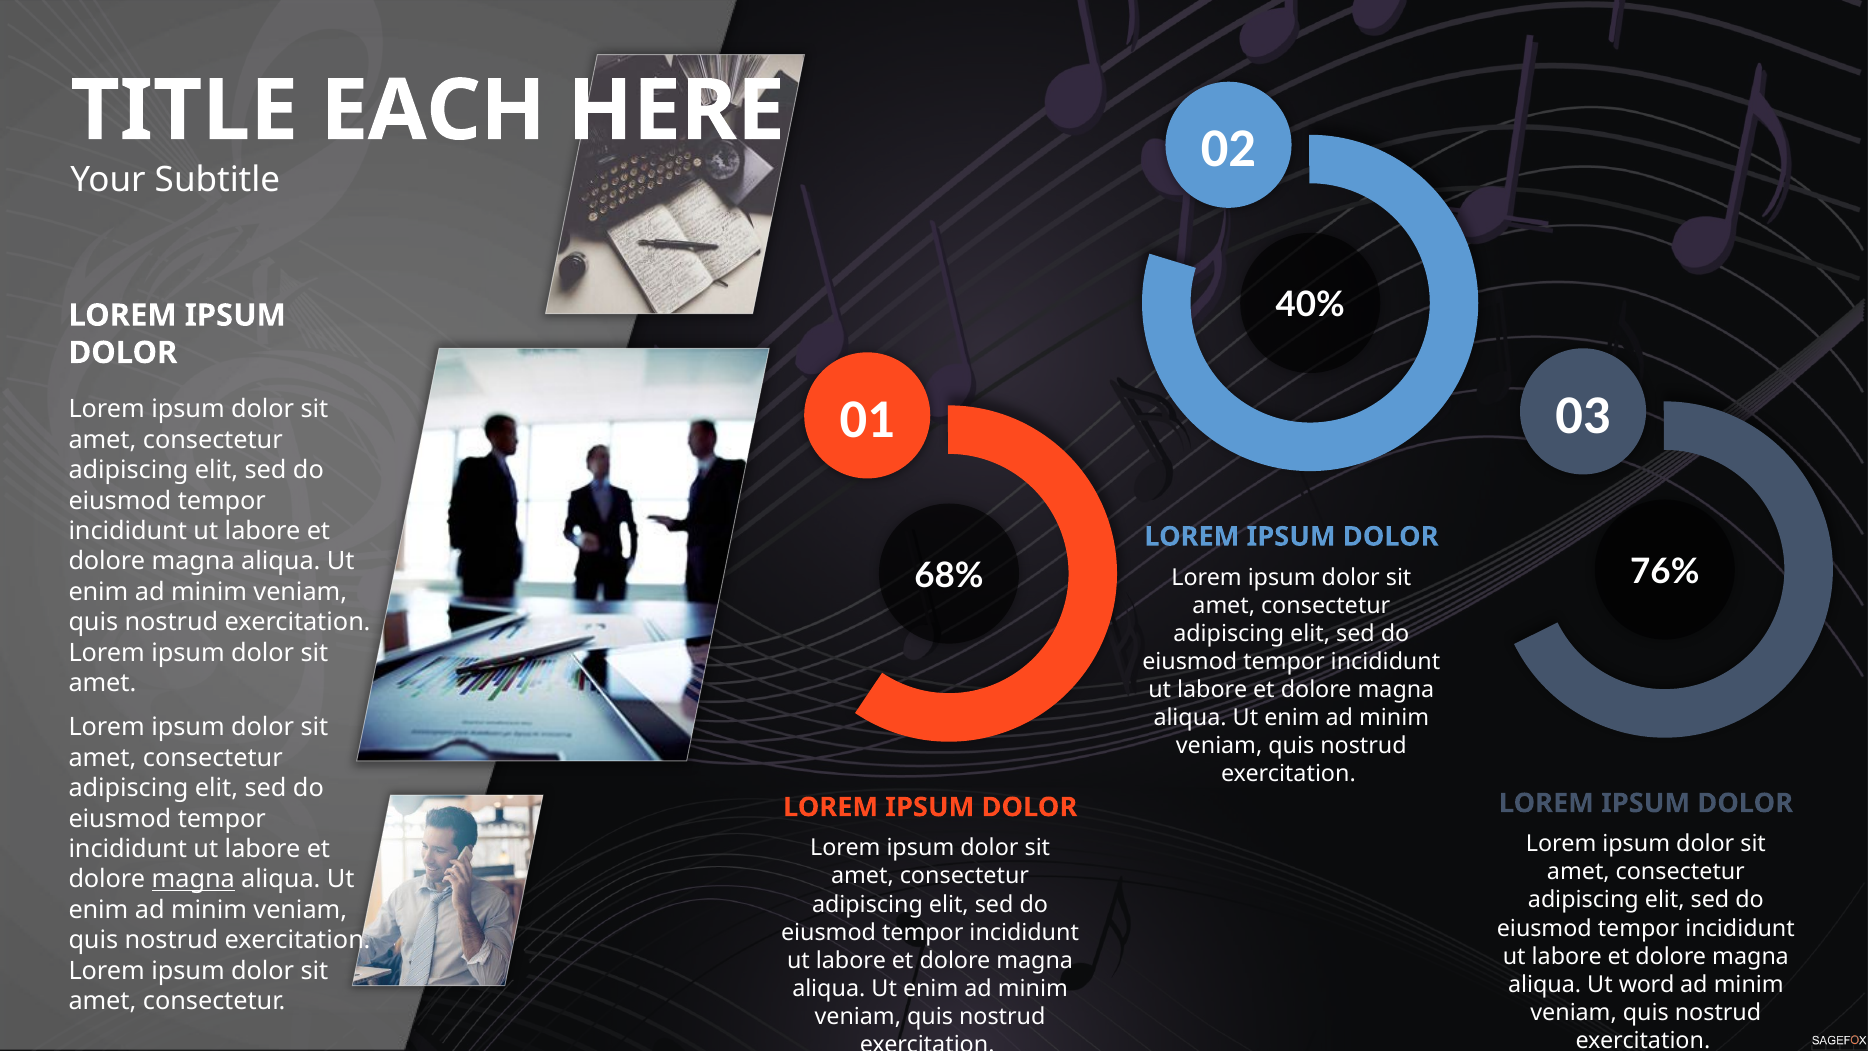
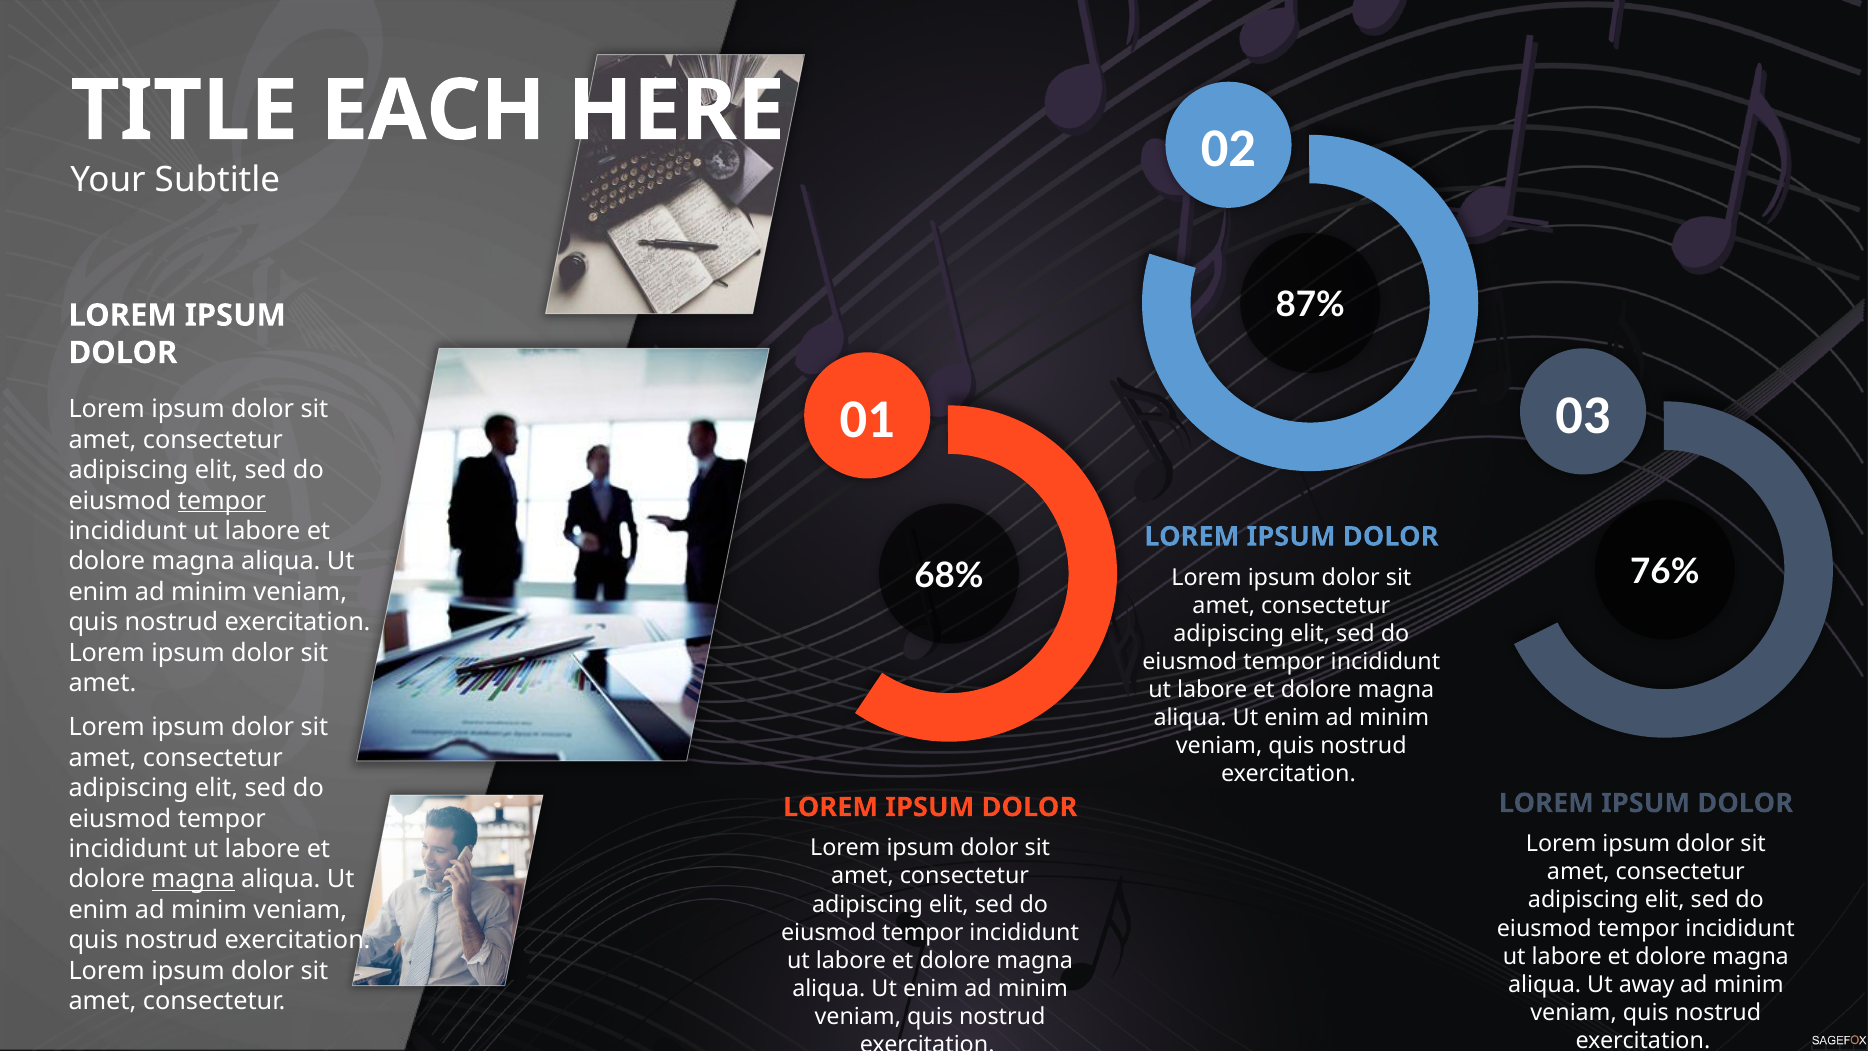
40%: 40% -> 87%
tempor at (222, 501) underline: none -> present
word: word -> away
